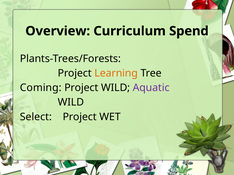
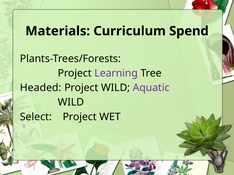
Overview: Overview -> Materials
Learning colour: orange -> purple
Coming: Coming -> Headed
